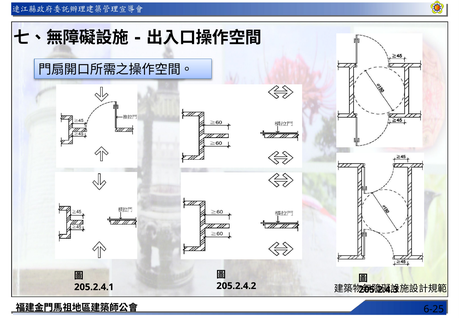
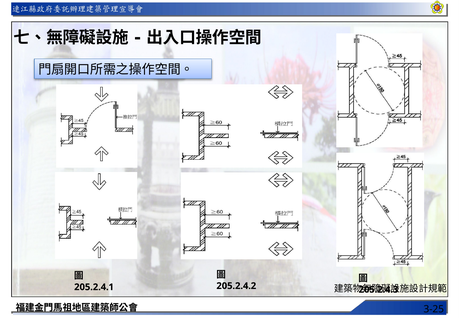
6-25: 6-25 -> 3-25
